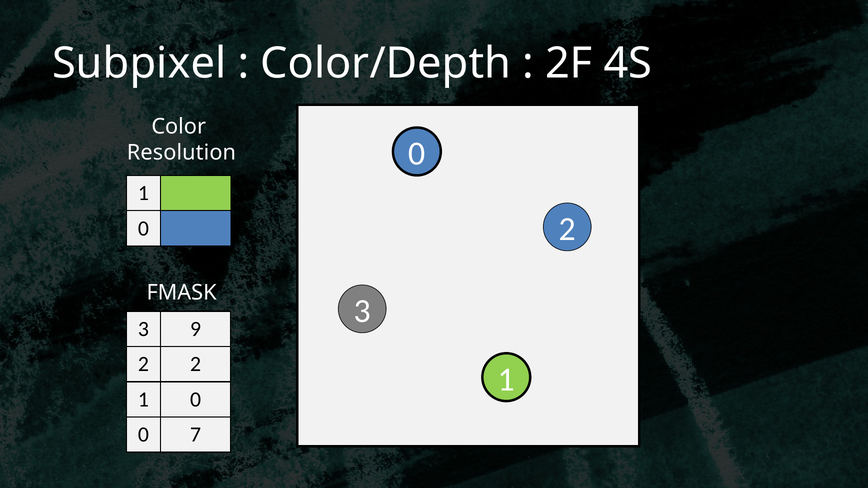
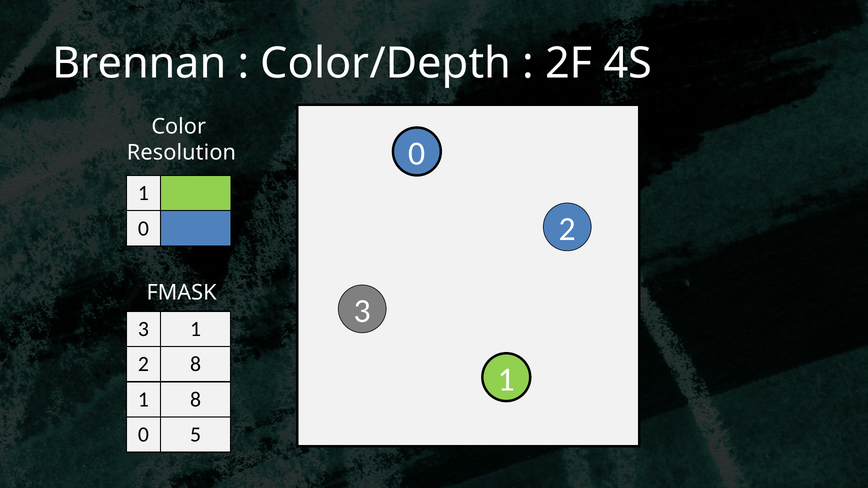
Subpixel: Subpixel -> Brennan
9 at (196, 329): 9 -> 1
2 2: 2 -> 8
0 at (196, 400): 0 -> 8
7: 7 -> 5
